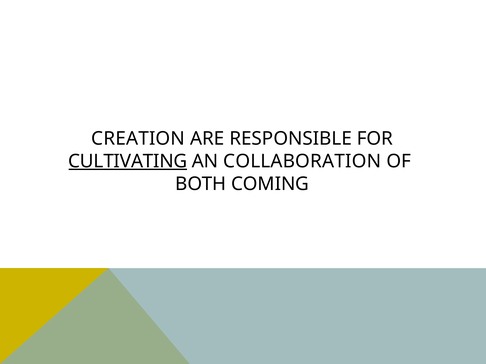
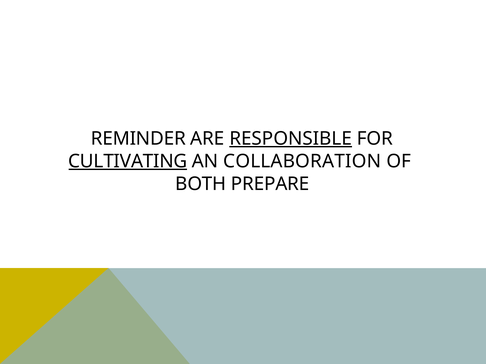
CREATION: CREATION -> REMINDER
RESPONSIBLE underline: none -> present
COMING: COMING -> PREPARE
